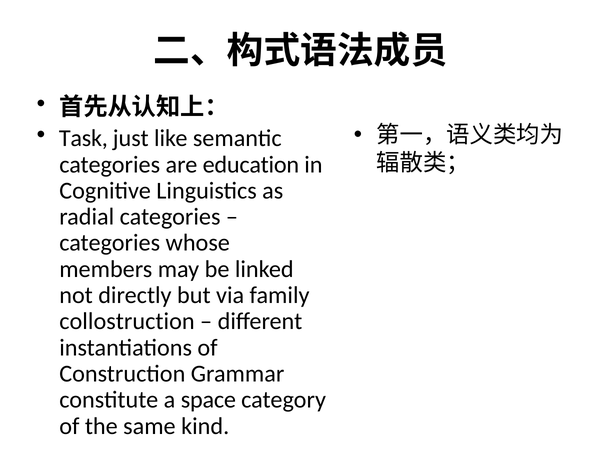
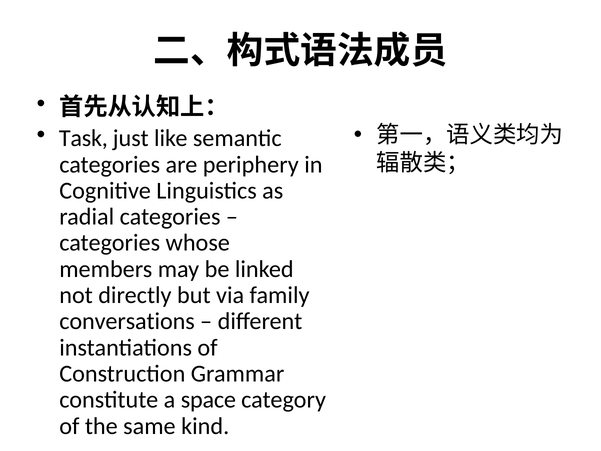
education: education -> periphery
collostruction: collostruction -> conversations
